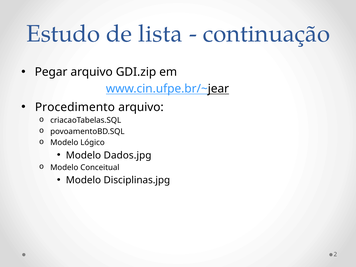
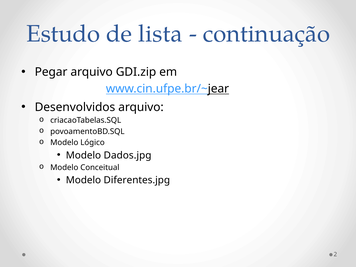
Procedimento: Procedimento -> Desenvolvidos
Disciplinas.jpg: Disciplinas.jpg -> Diferentes.jpg
